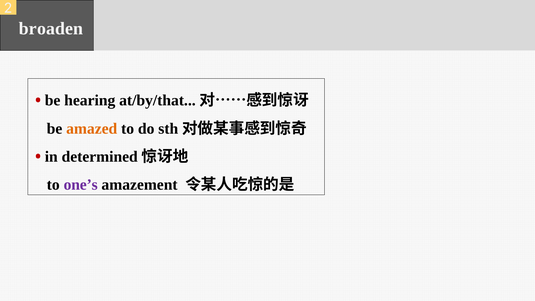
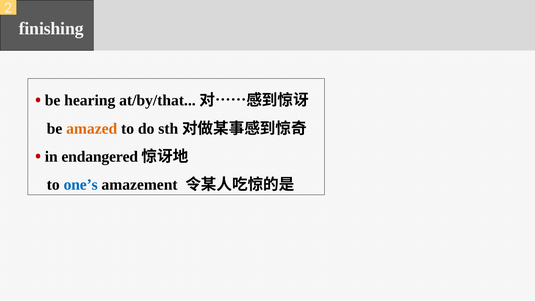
broaden: broaden -> finishing
determined: determined -> endangered
one’s colour: purple -> blue
